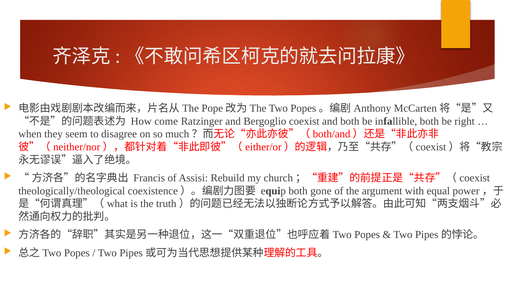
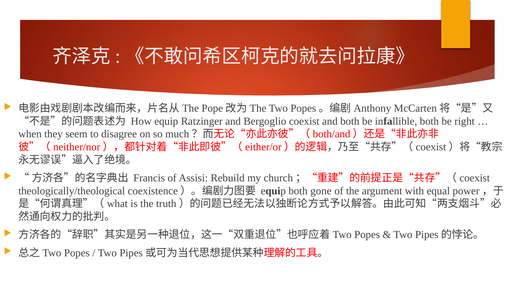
How come: come -> equip
